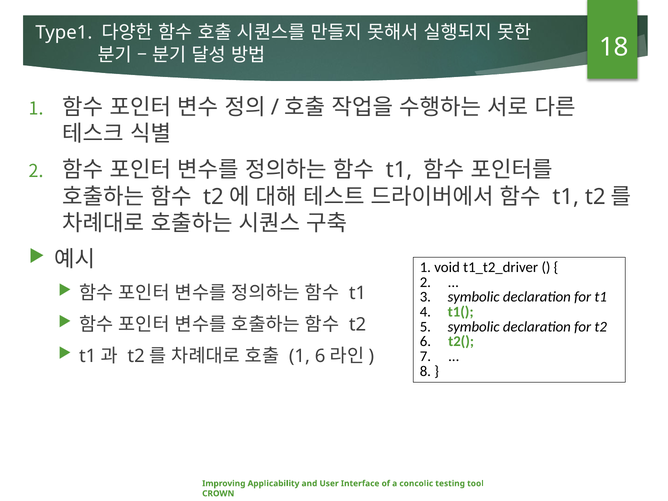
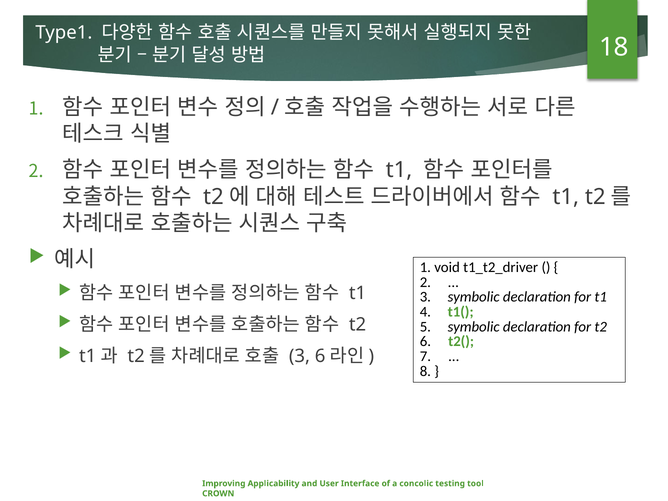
1 at (299, 356): 1 -> 3
